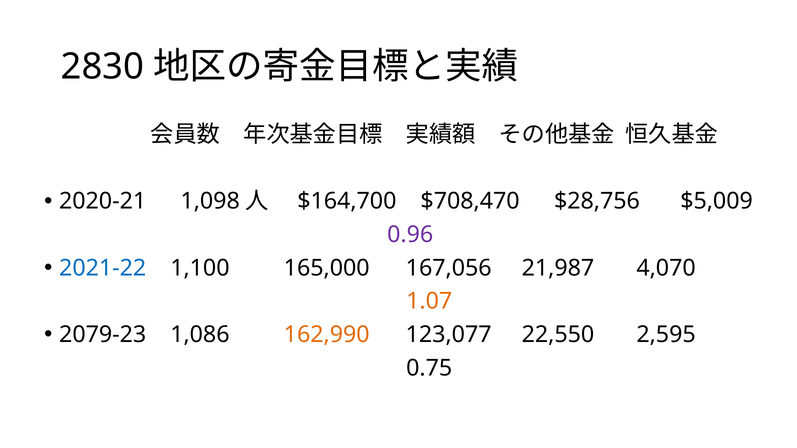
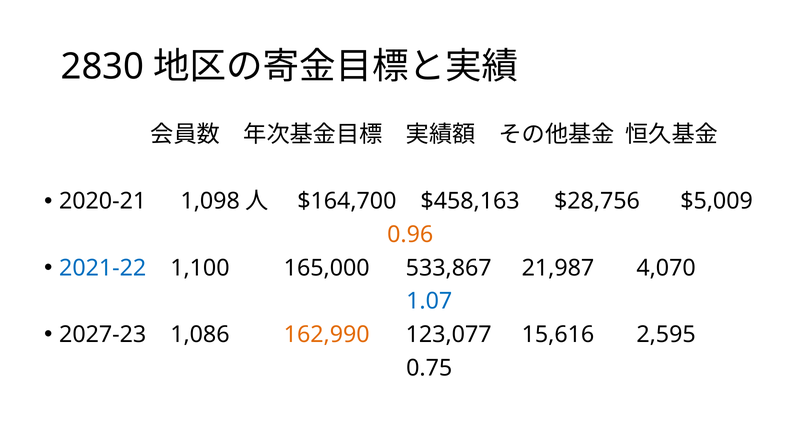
$708,470: $708,470 -> $458,163
0.96 colour: purple -> orange
167,056: 167,056 -> 533,867
1.07 colour: orange -> blue
2079-23: 2079-23 -> 2027-23
22,550: 22,550 -> 15,616
